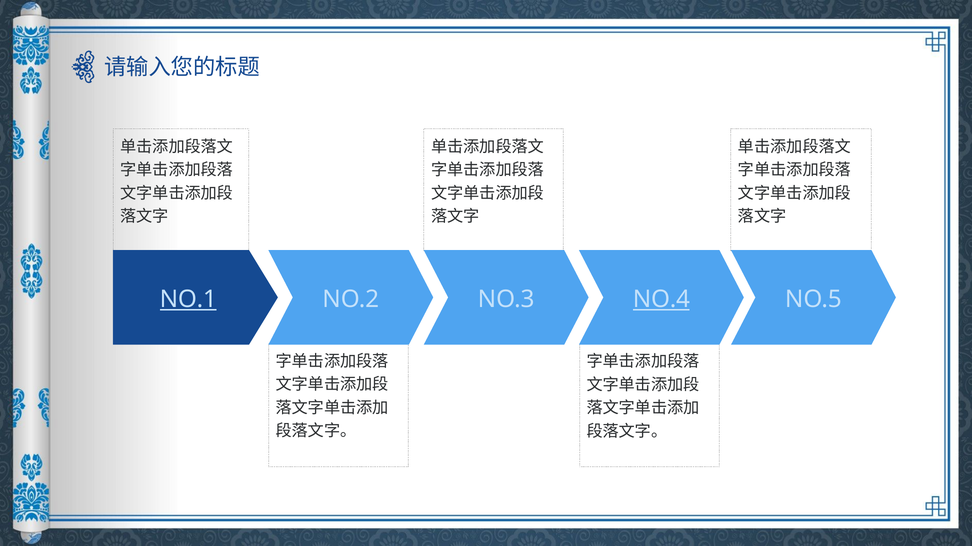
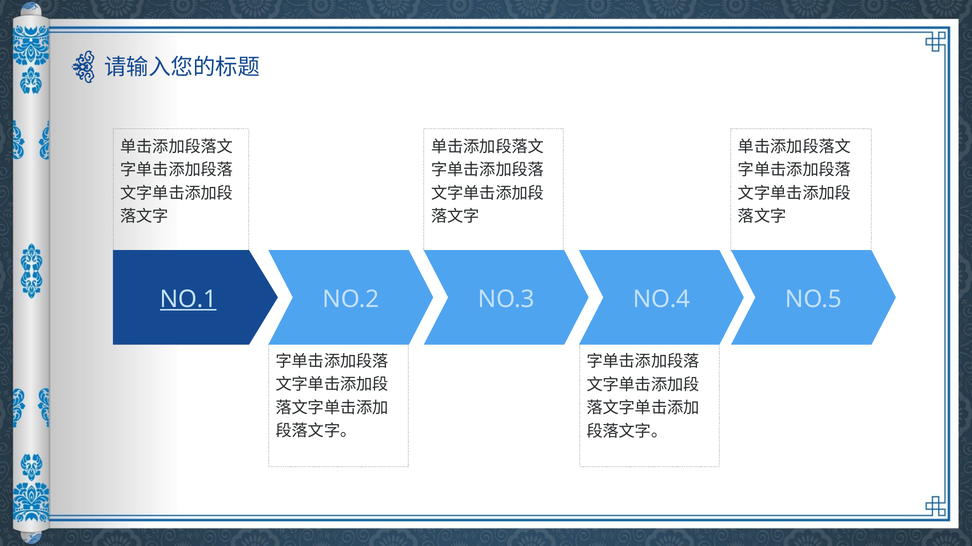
NO.4 underline: present -> none
